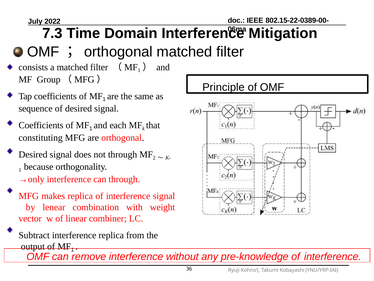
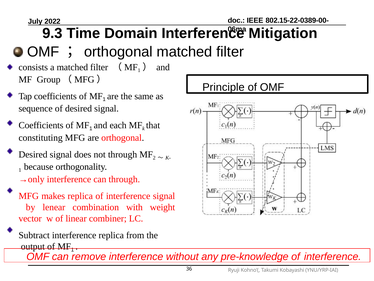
7.3: 7.3 -> 9.3
